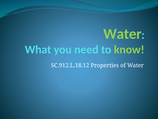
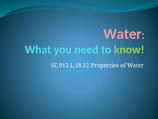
Water at (122, 34) colour: light green -> pink
